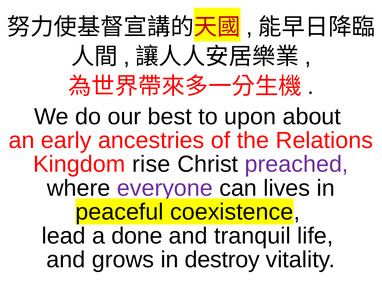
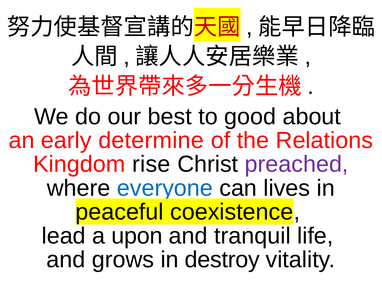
upon: upon -> good
ancestries: ancestries -> determine
everyone colour: purple -> blue
done: done -> upon
